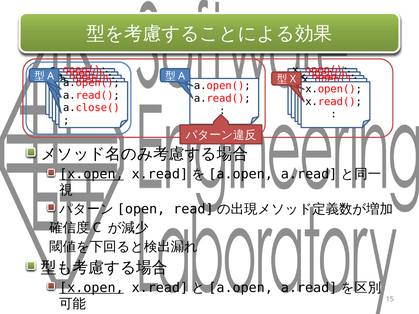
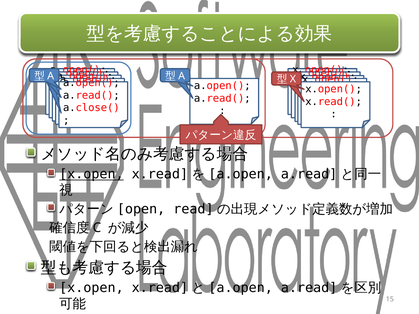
x.open at (91, 288) underline: present -> none
